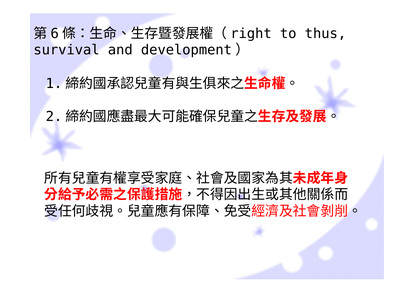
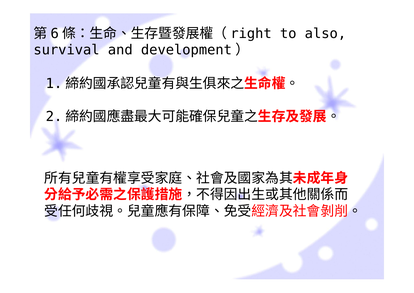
thus: thus -> also
